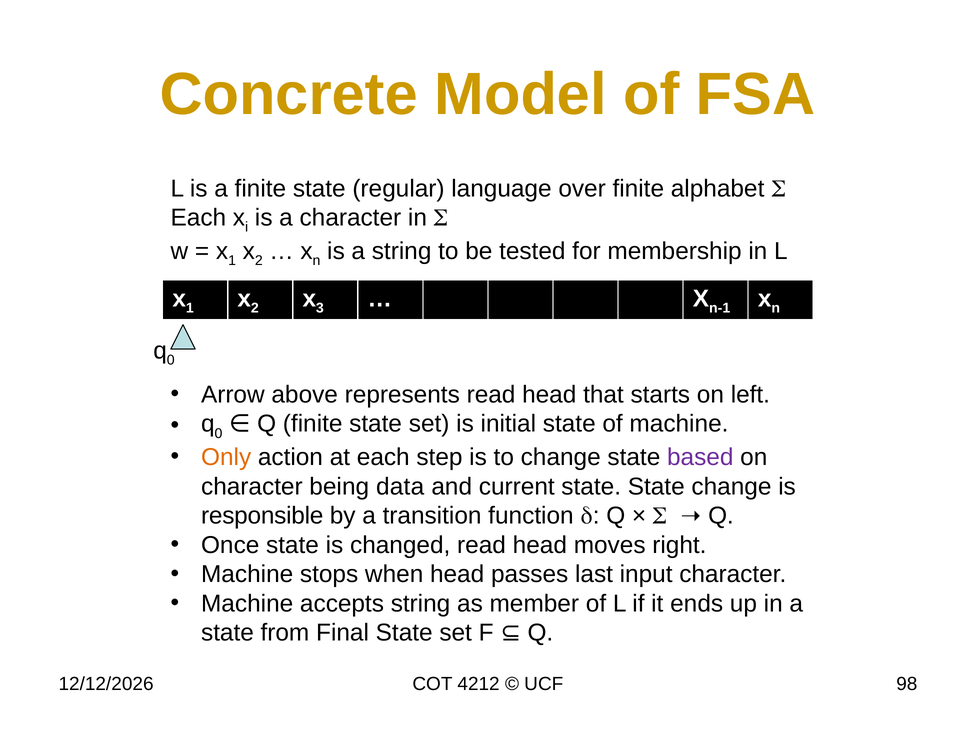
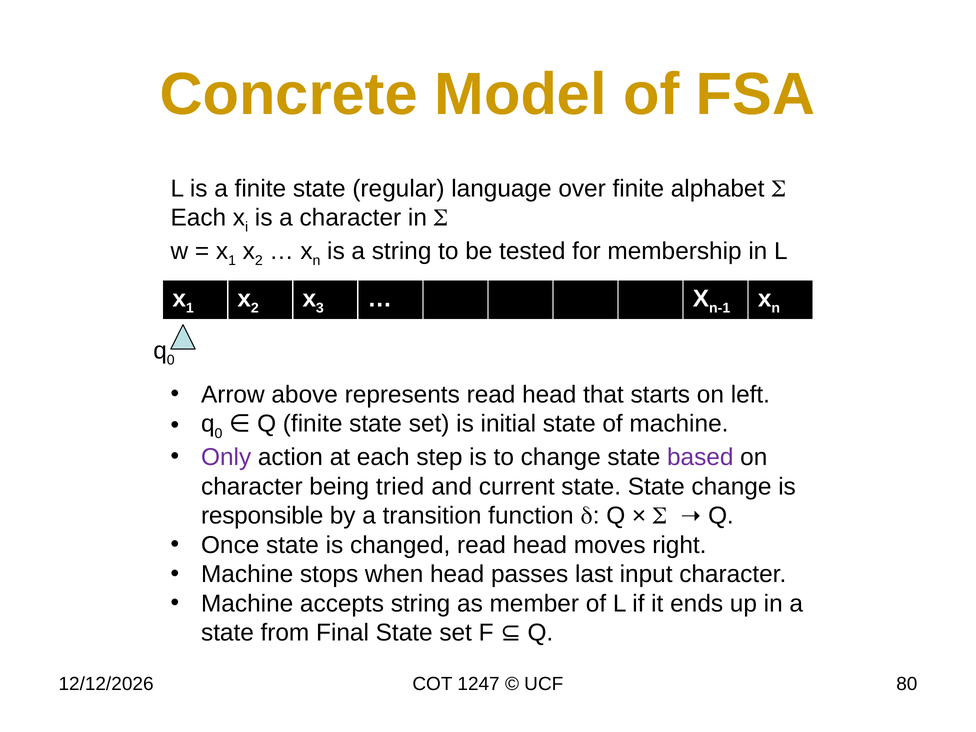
Only colour: orange -> purple
data: data -> tried
4212: 4212 -> 1247
98: 98 -> 80
